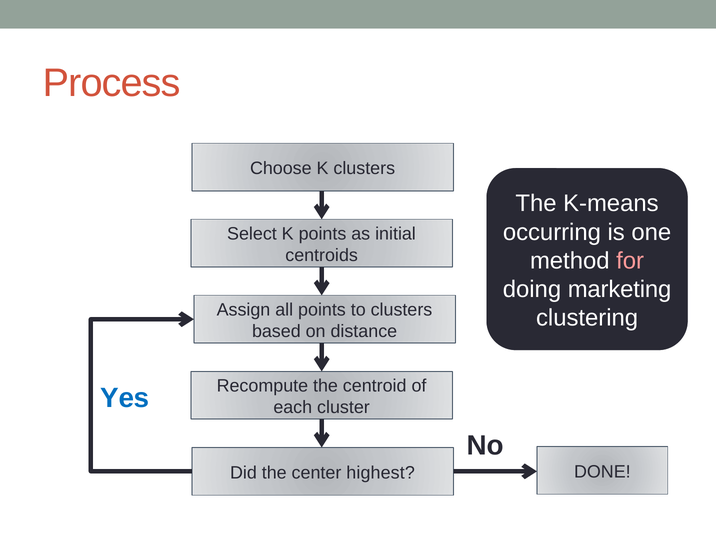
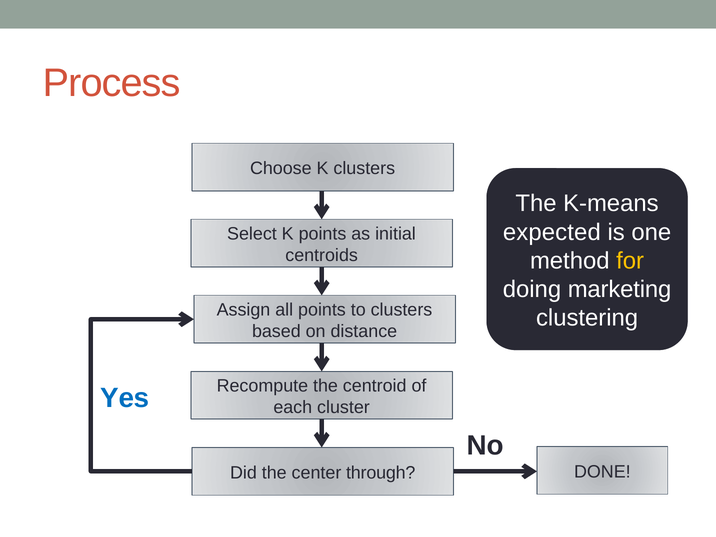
occurring: occurring -> expected
for colour: pink -> yellow
highest: highest -> through
